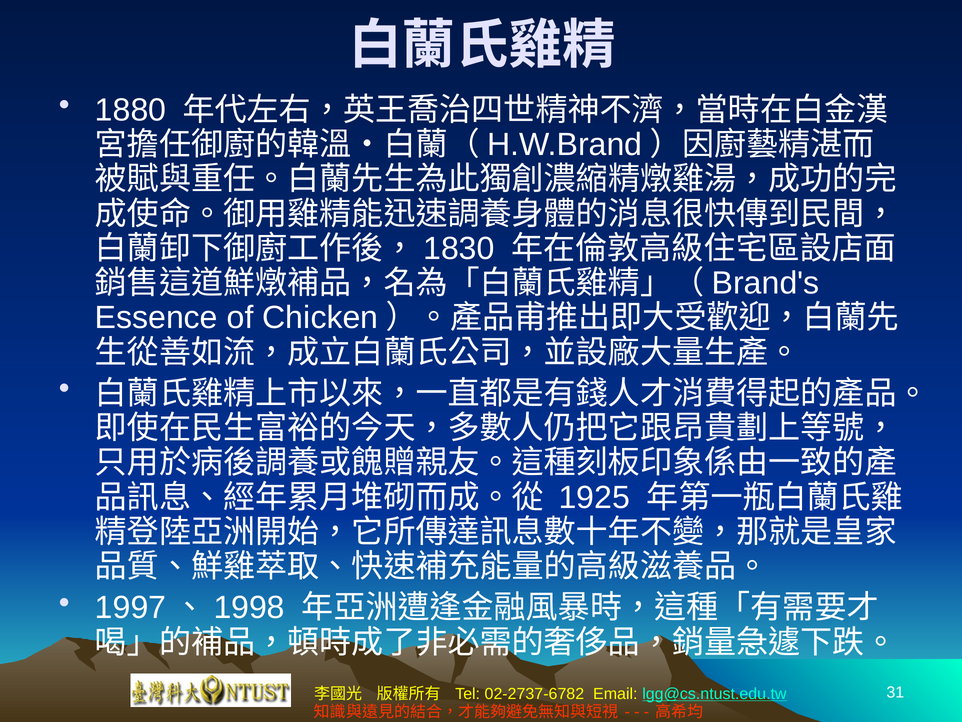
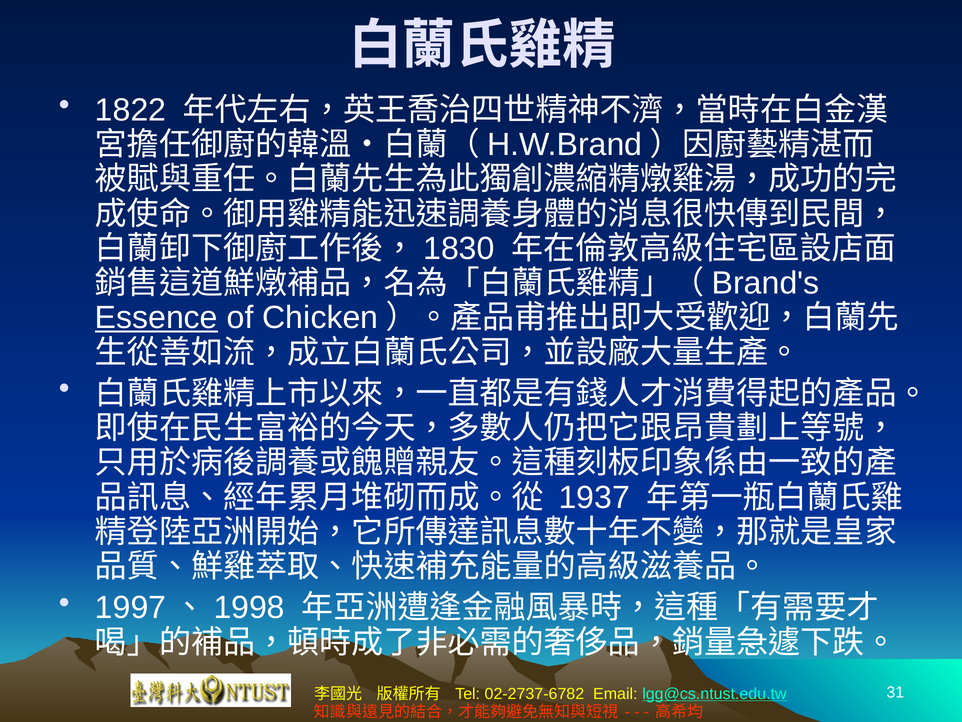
1880: 1880 -> 1822
Essence underline: none -> present
1925: 1925 -> 1937
